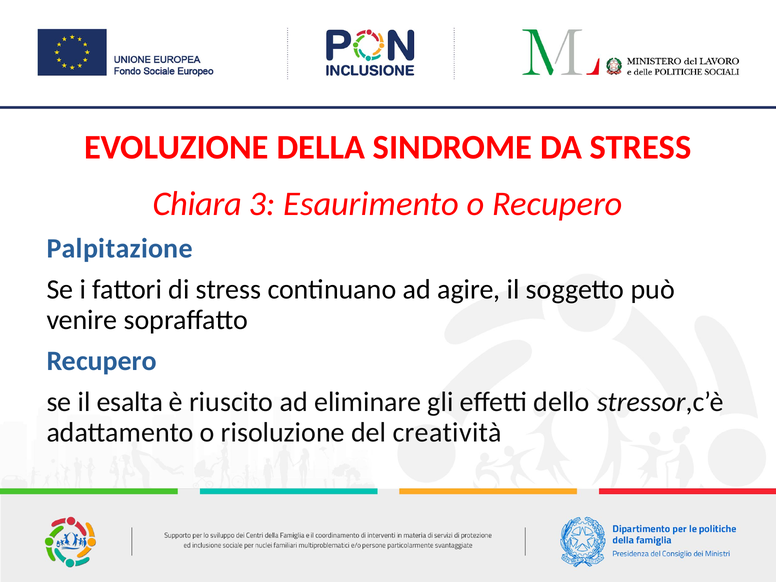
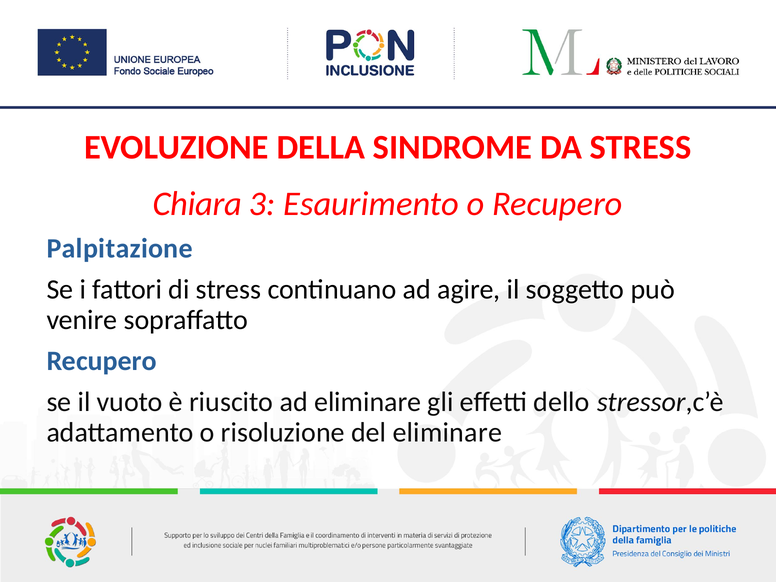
esalta: esalta -> vuoto
del creatività: creatività -> eliminare
